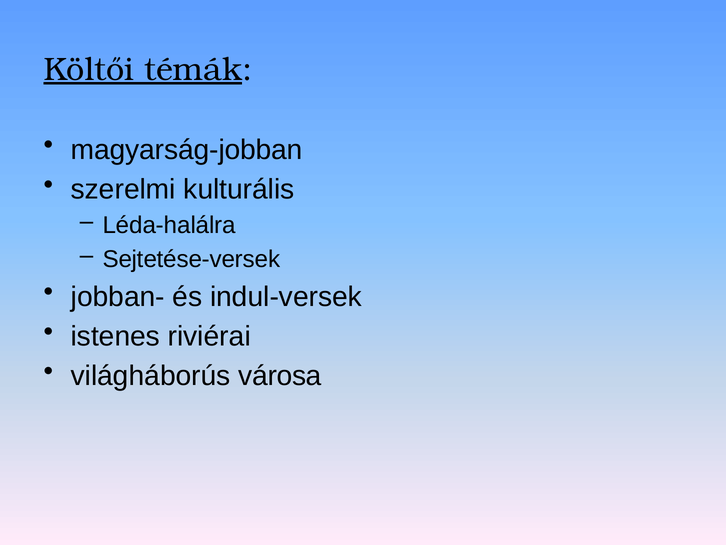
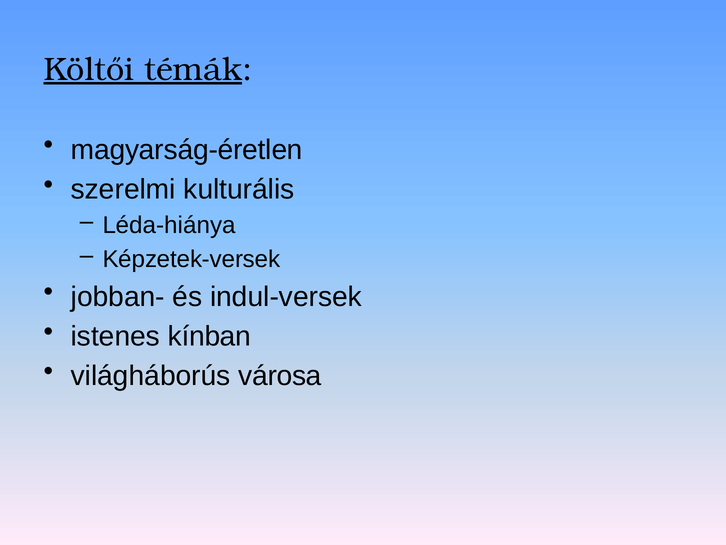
magyarság-jobban: magyarság-jobban -> magyarság-éretlen
Léda-halálra: Léda-halálra -> Léda-hiánya
Sejtetése-versek: Sejtetése-versek -> Képzetek-versek
riviérai: riviérai -> kínban
